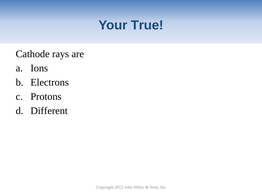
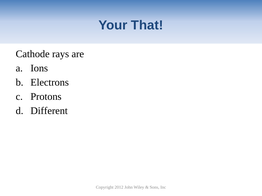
True: True -> That
